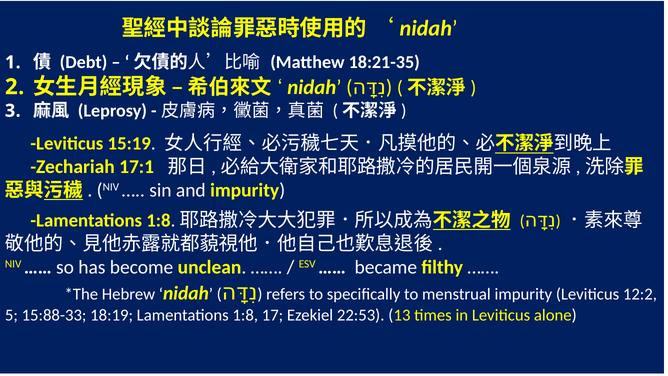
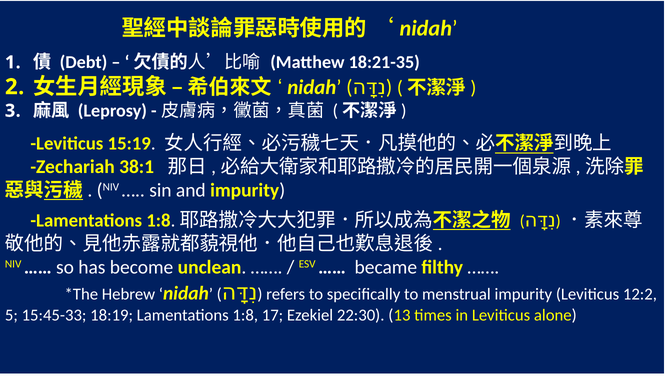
17:1: 17:1 -> 38:1
15:88-33: 15:88-33 -> 15:45-33
22:53: 22:53 -> 22:30
